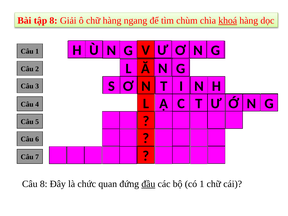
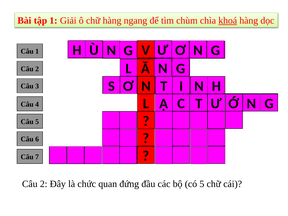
tập 8: 8 -> 1
8 at (44, 184): 8 -> 2
đầu underline: present -> none
có 1: 1 -> 5
